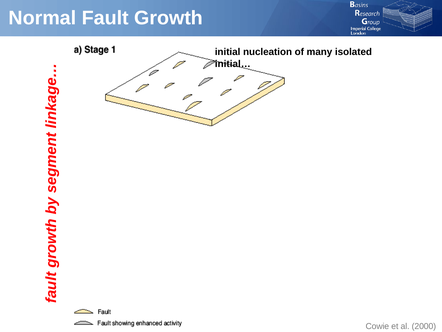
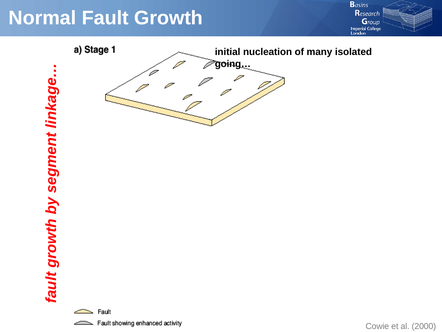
initial…: initial… -> going…
